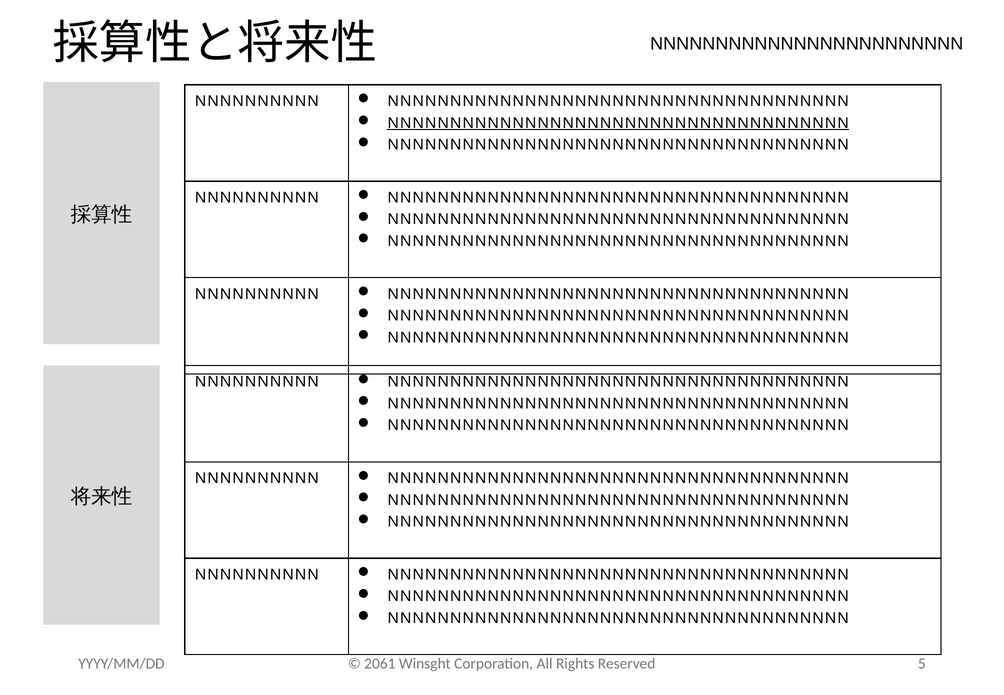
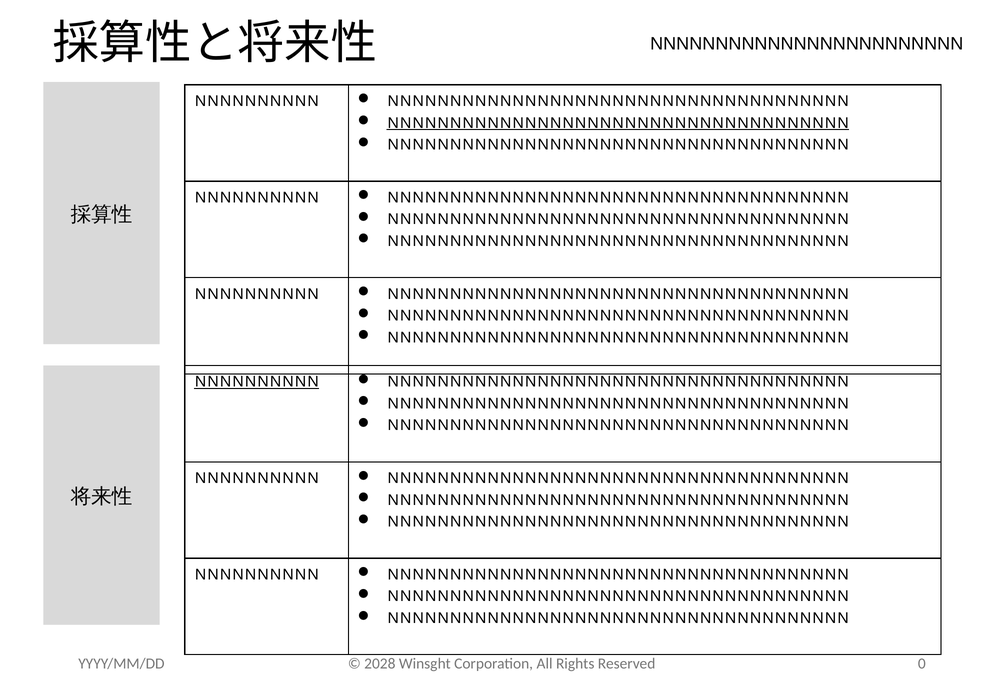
NNNNNNNNNN at (257, 382) underline: none -> present
2061: 2061 -> 2028
5: 5 -> 0
